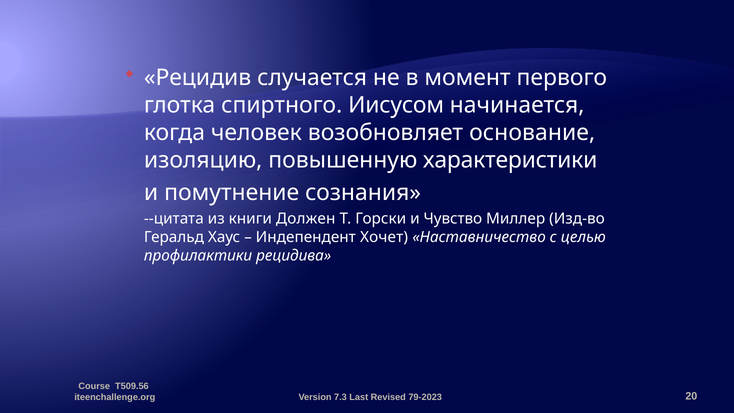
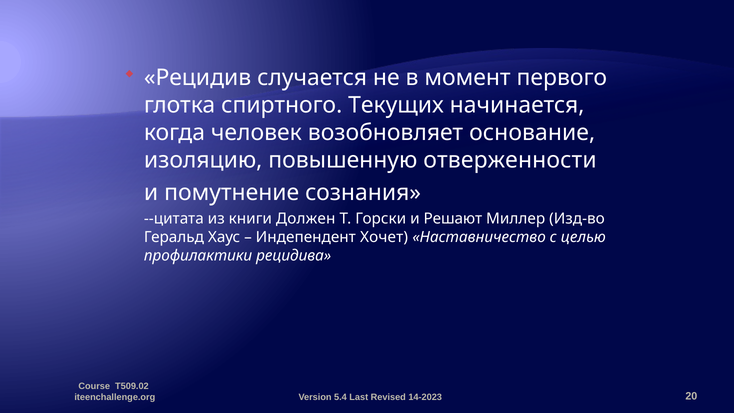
Иисусом: Иисусом -> Текущих
характеристики: характеристики -> отверженности
Чувство: Чувство -> Решают
T509.56: T509.56 -> T509.02
7.3: 7.3 -> 5.4
79-2023: 79-2023 -> 14-2023
